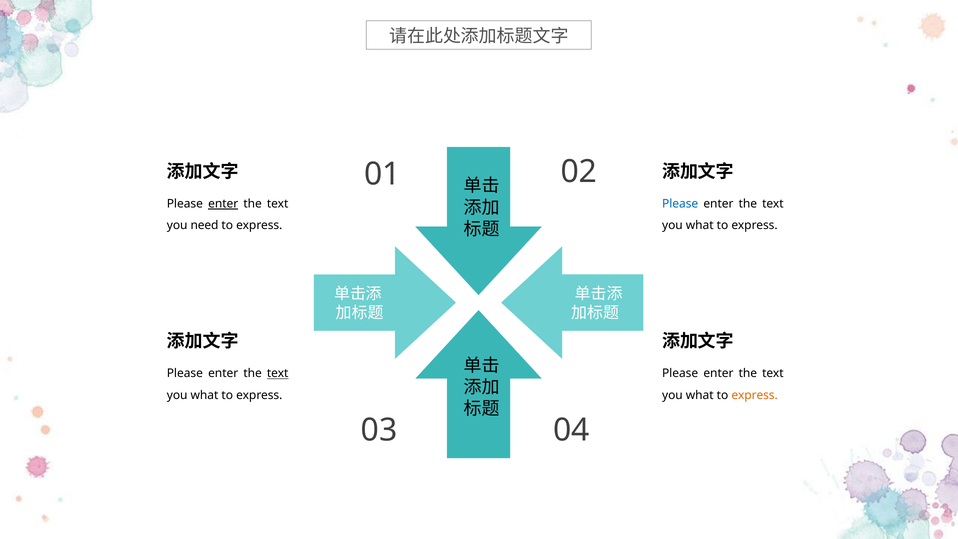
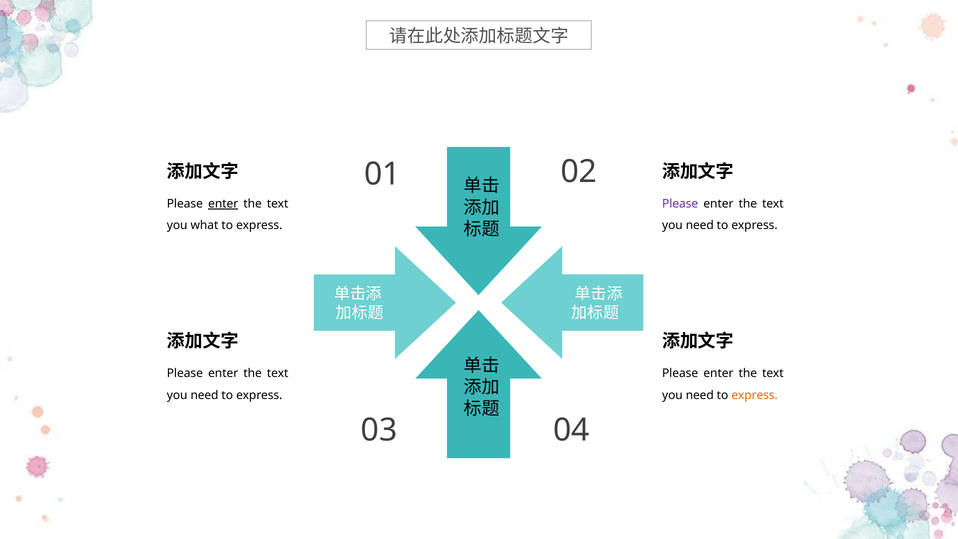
Please at (680, 204) colour: blue -> purple
need: need -> what
what at (700, 225): what -> need
text at (278, 373) underline: present -> none
what at (204, 395): what -> need
what at (700, 395): what -> need
